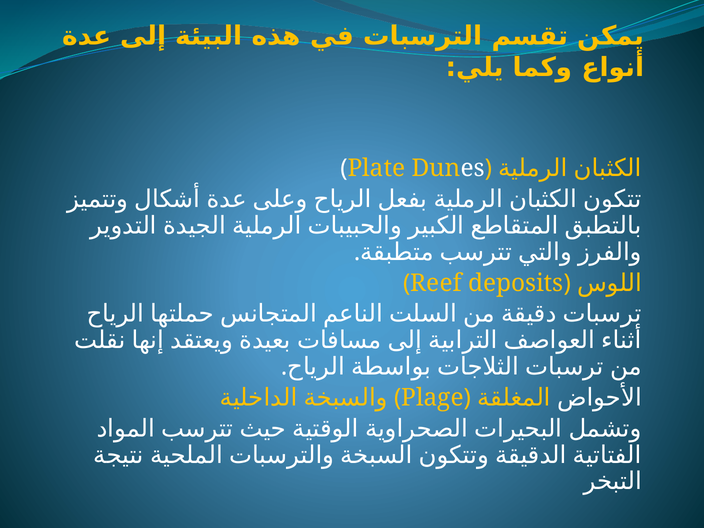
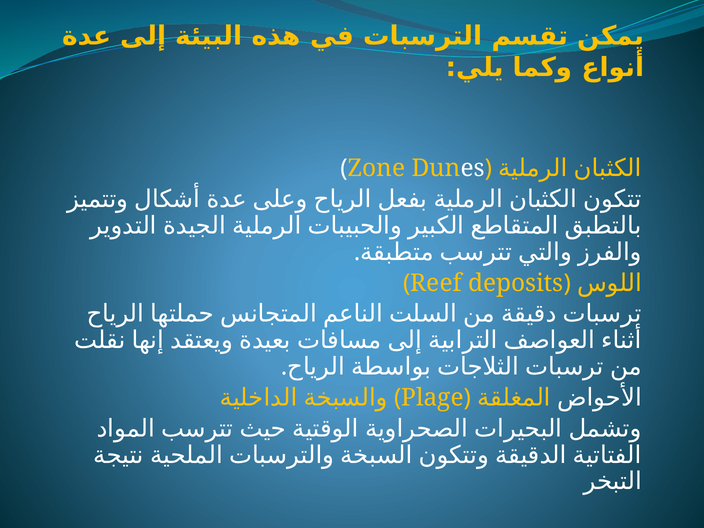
Plate: Plate -> Zone
